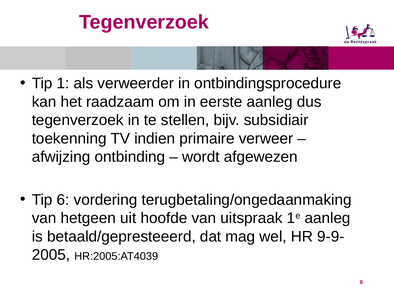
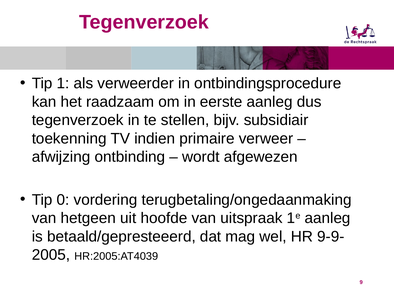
6: 6 -> 0
